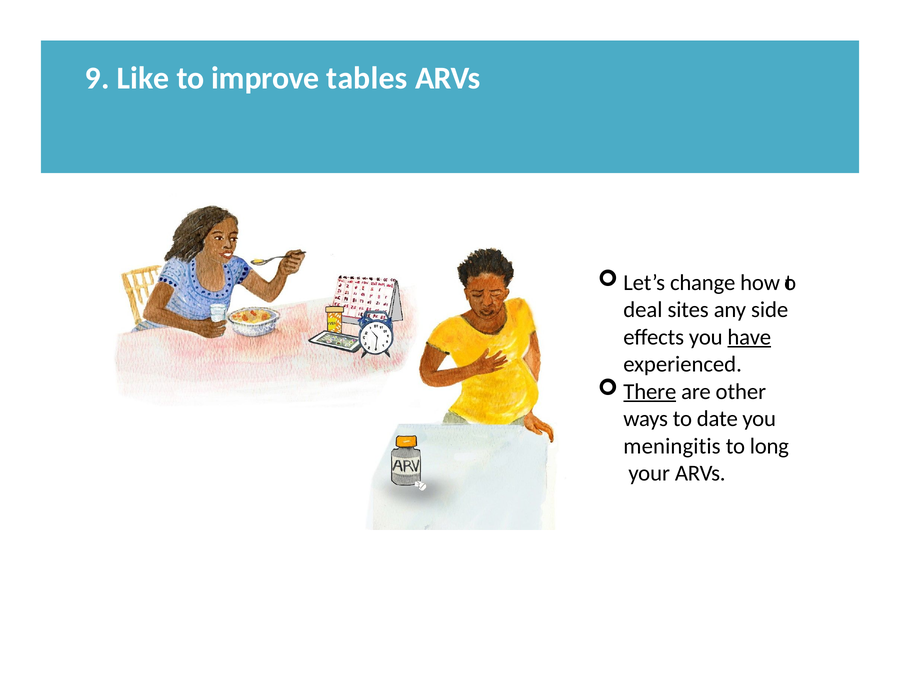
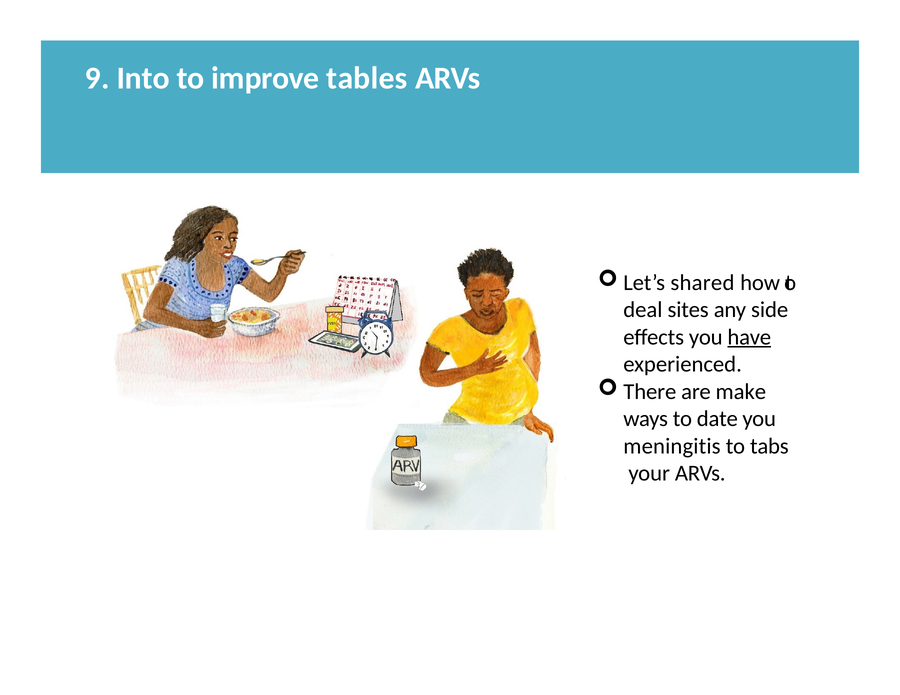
Like: Like -> Into
change: change -> shared
There underline: present -> none
other: other -> make
long: long -> tabs
